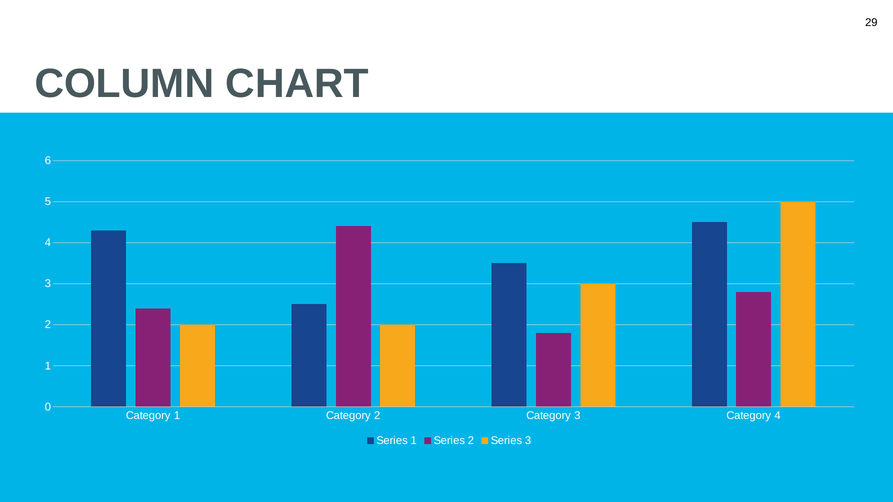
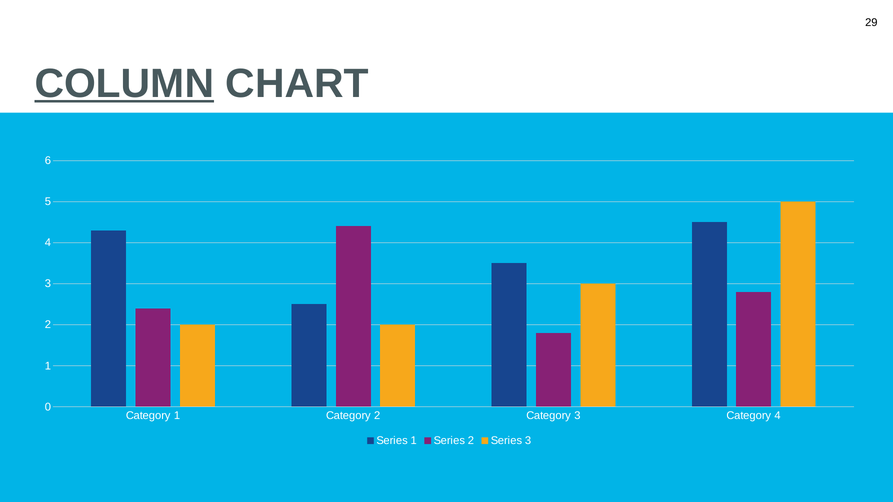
COLUMN underline: none -> present
